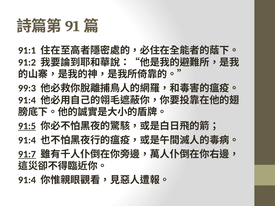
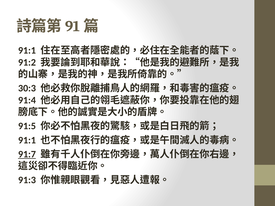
99:3: 99:3 -> 30:3
91:5 underline: present -> none
91:4 at (27, 140): 91:4 -> 91:1
91:4 at (27, 180): 91:4 -> 91:3
